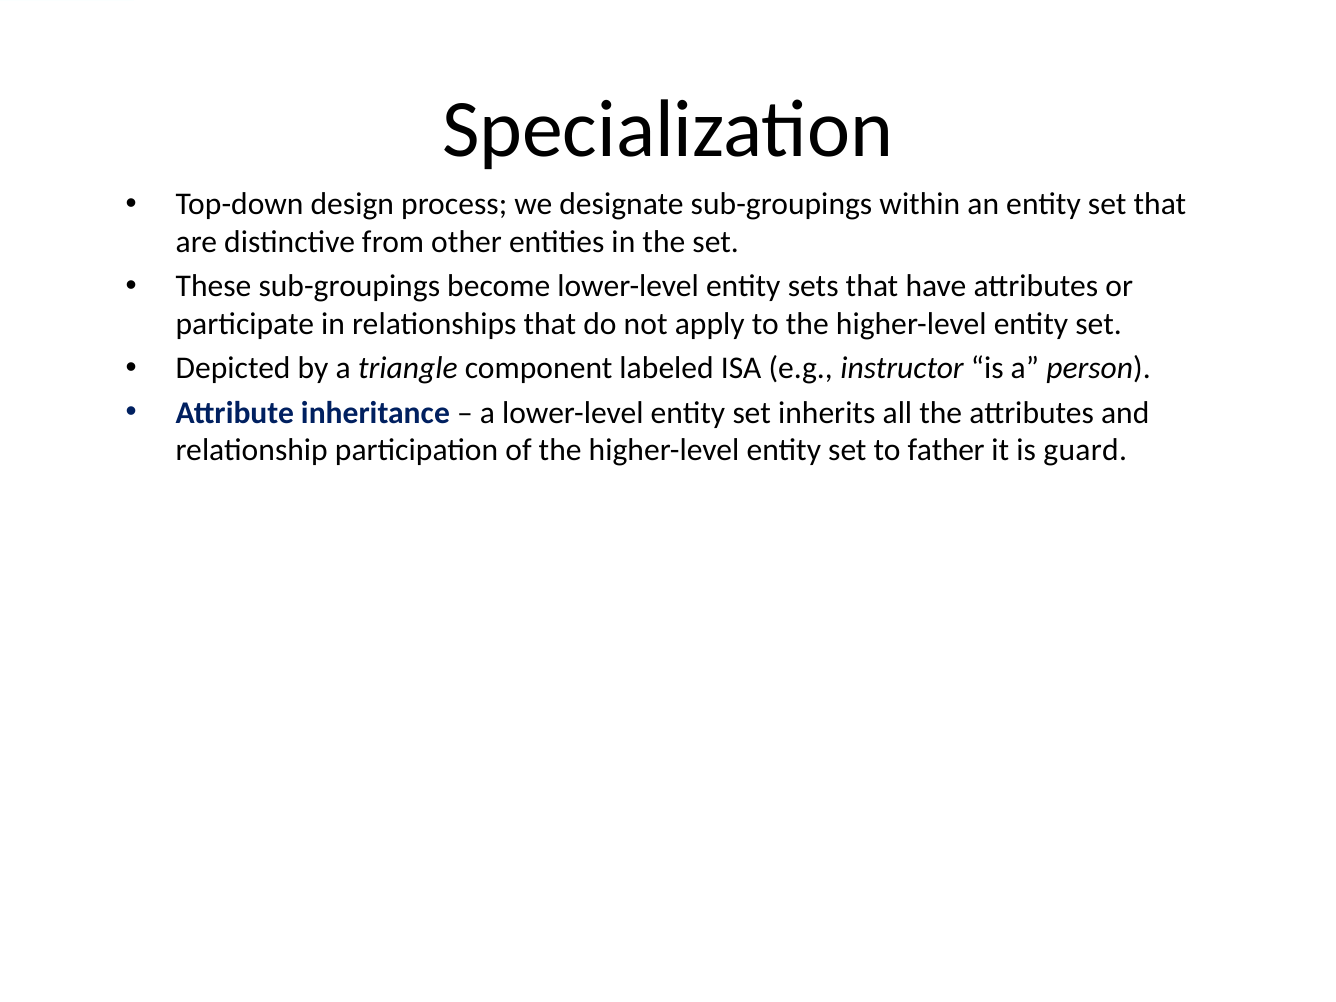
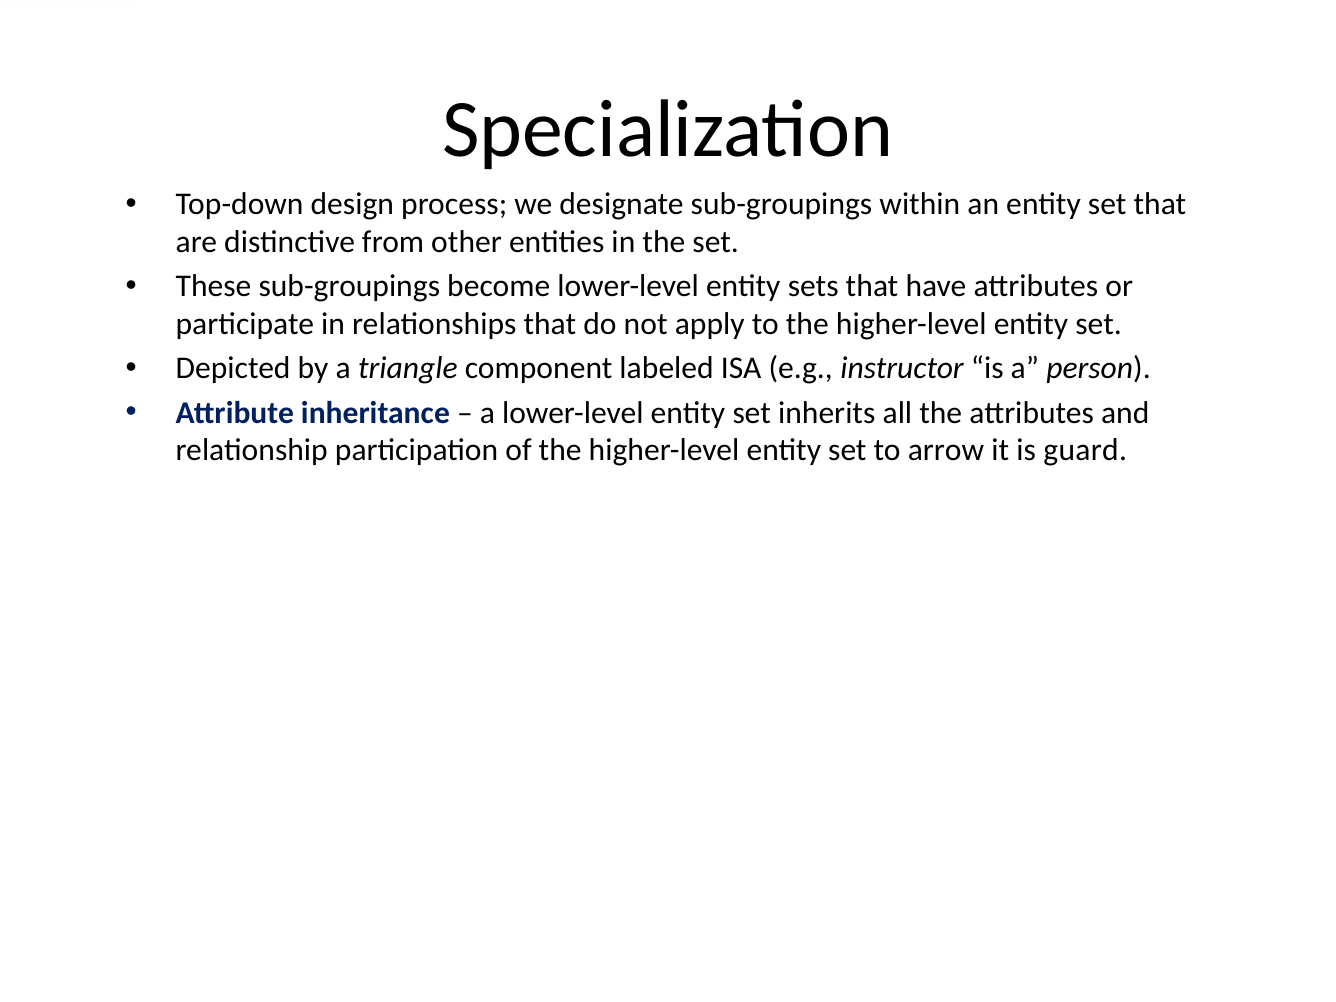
father: father -> arrow
